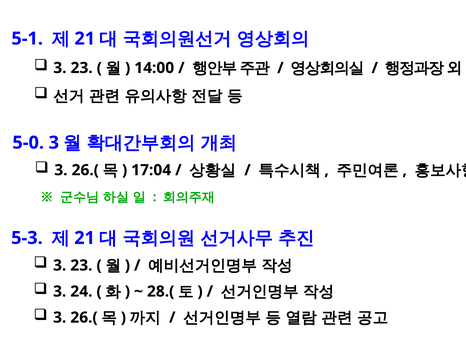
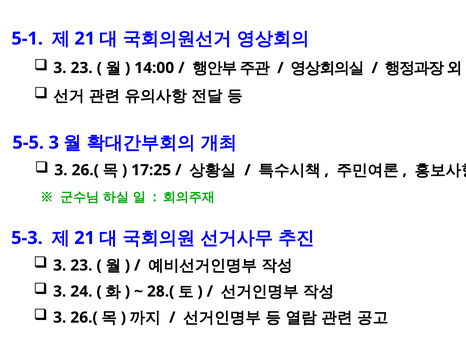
5-0: 5-0 -> 5-5
17:04: 17:04 -> 17:25
